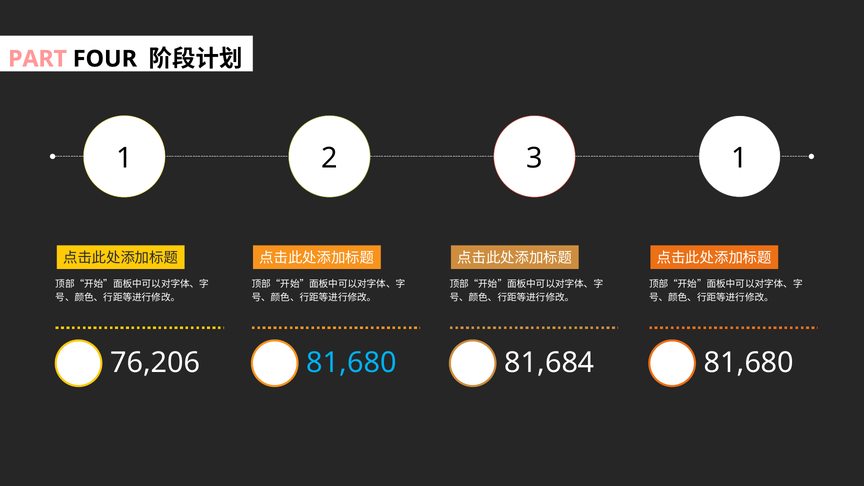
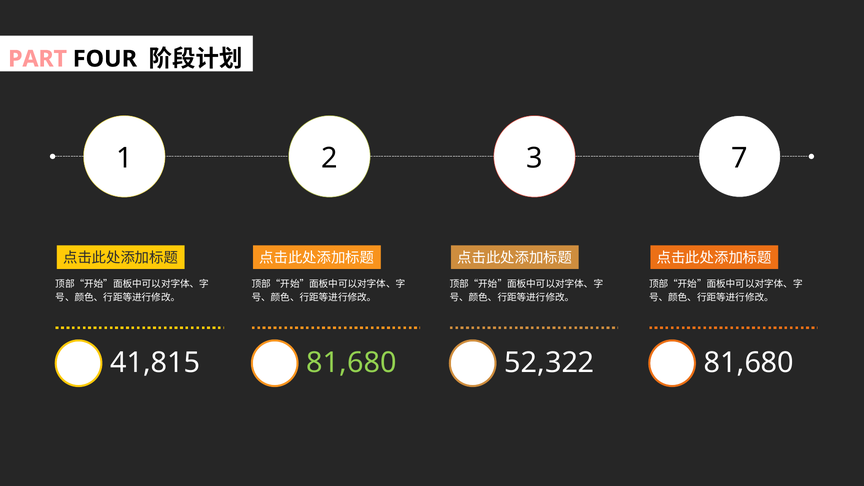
2 1: 1 -> 7
76,206: 76,206 -> 41,815
81,680 at (351, 363) colour: light blue -> light green
81,684: 81,684 -> 52,322
